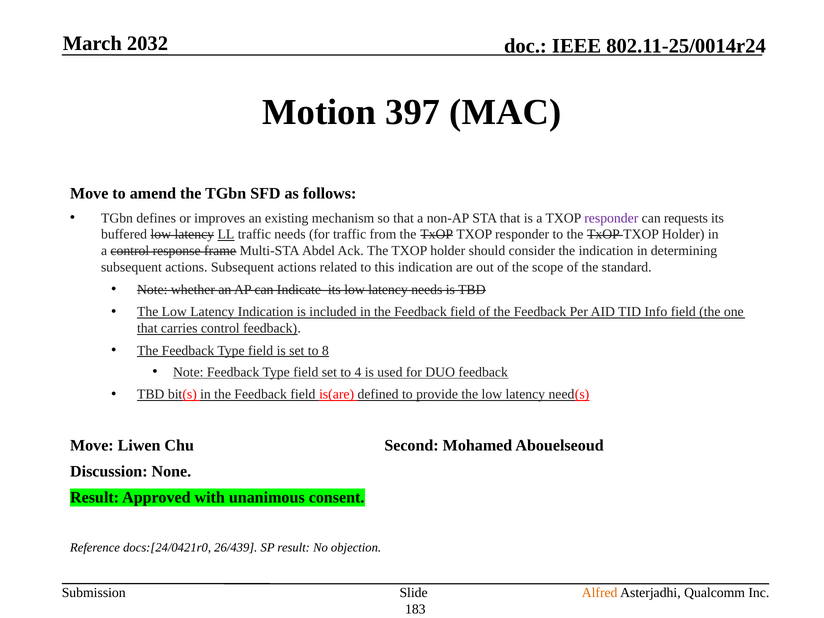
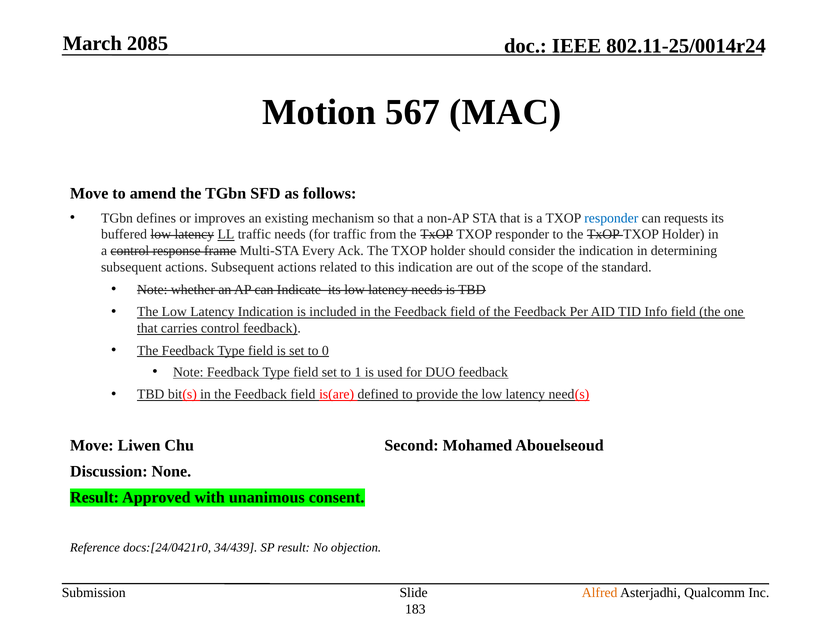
2032: 2032 -> 2085
397: 397 -> 567
responder at (611, 218) colour: purple -> blue
Abdel: Abdel -> Every
8: 8 -> 0
4: 4 -> 1
26/439: 26/439 -> 34/439
